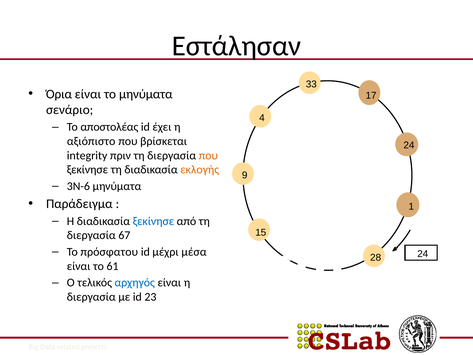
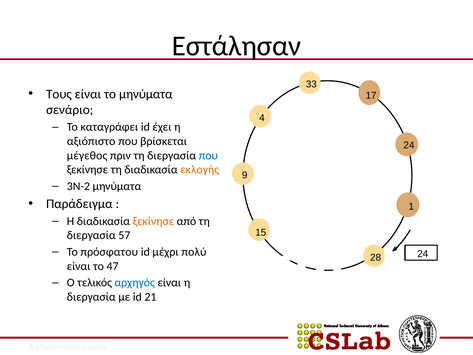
Όρια: Όρια -> Τους
αποστολέας: αποστολέας -> καταγράφει
integrity: integrity -> μέγεθος
που at (208, 155) colour: orange -> blue
3Ν-6: 3Ν-6 -> 3Ν-2
ξεκίνησε at (153, 221) colour: blue -> orange
67: 67 -> 57
μέσα: μέσα -> πολύ
61: 61 -> 47
23: 23 -> 21
